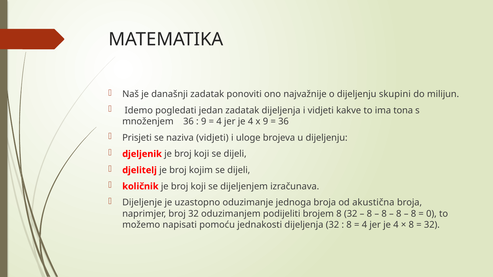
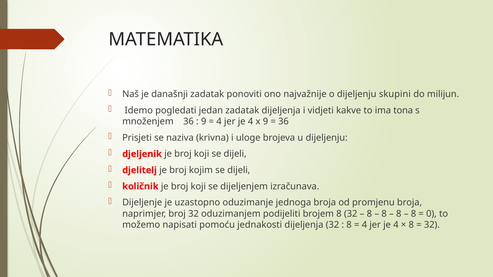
naziva vidjeti: vidjeti -> krivna
akustična: akustična -> promjenu
